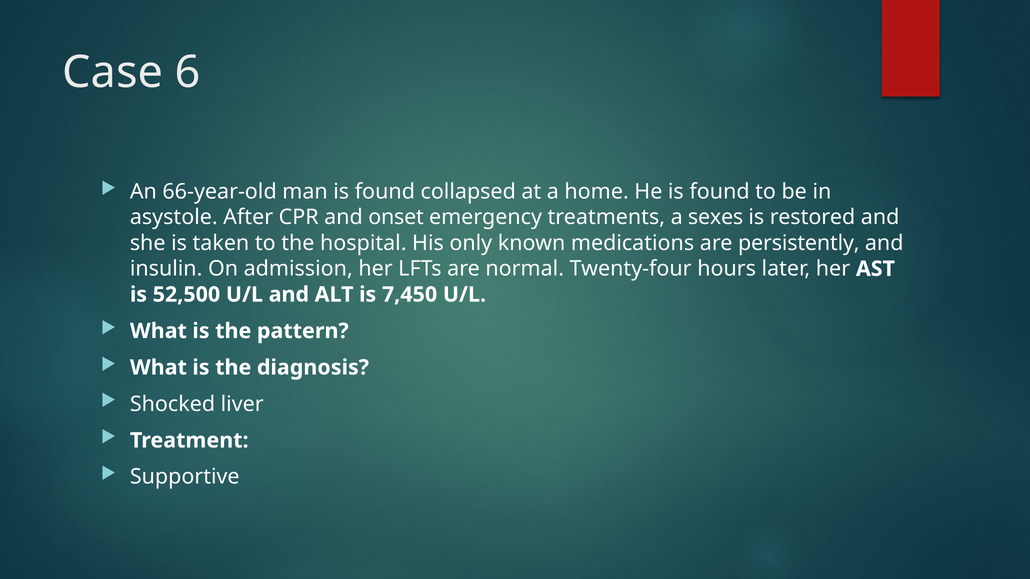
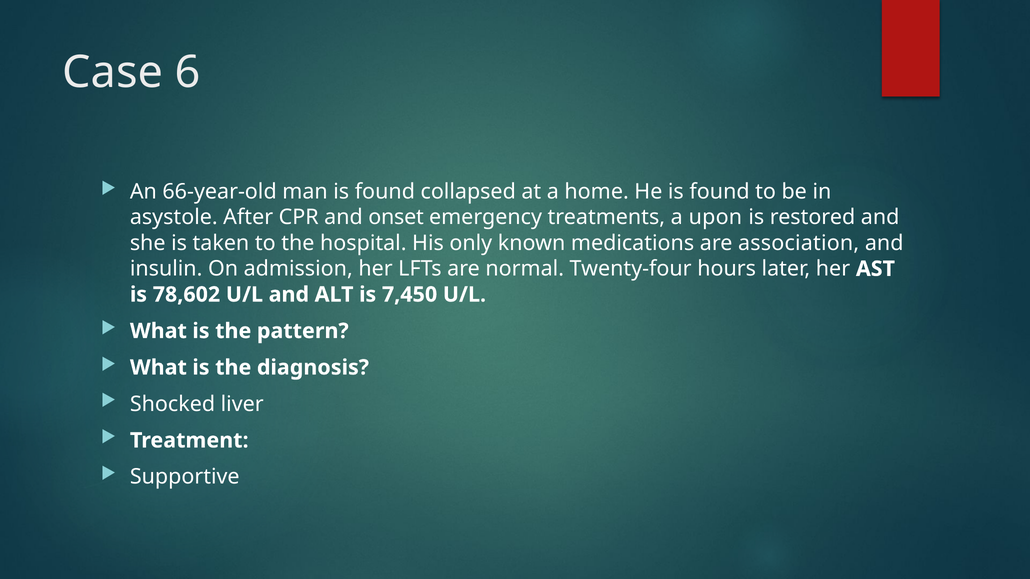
sexes: sexes -> upon
persistently: persistently -> association
52,500: 52,500 -> 78,602
